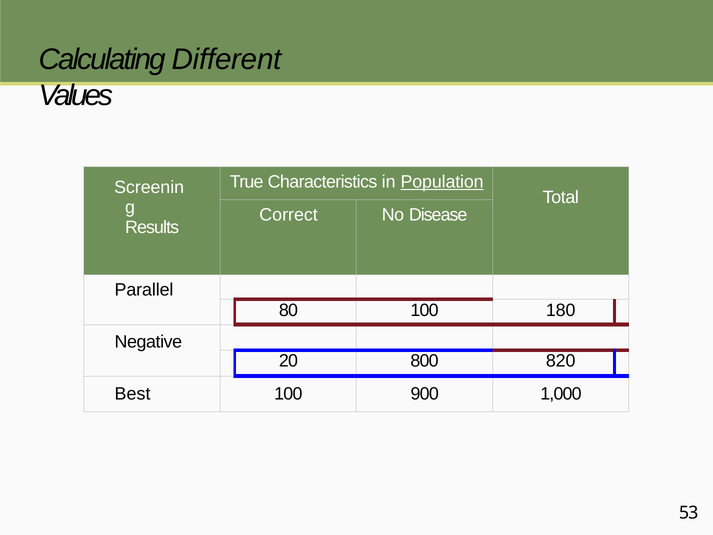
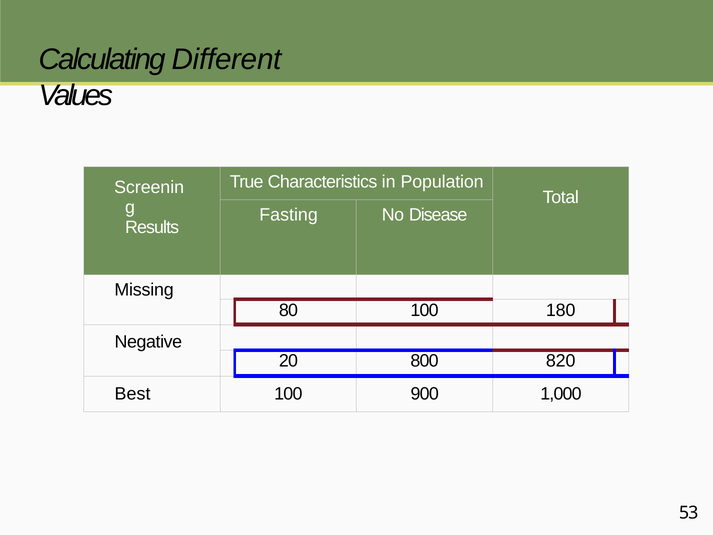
Population underline: present -> none
Correct: Correct -> Fasting
Parallel: Parallel -> Missing
